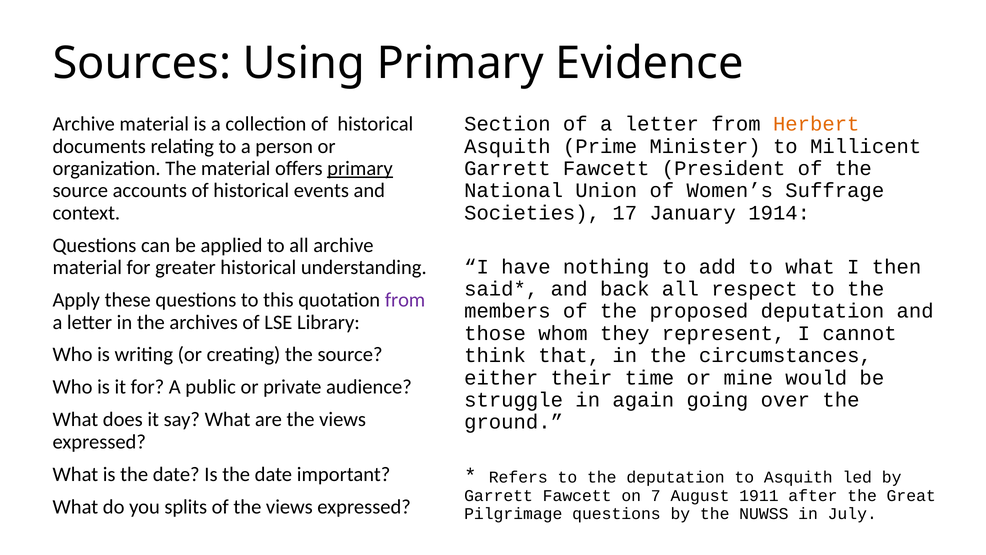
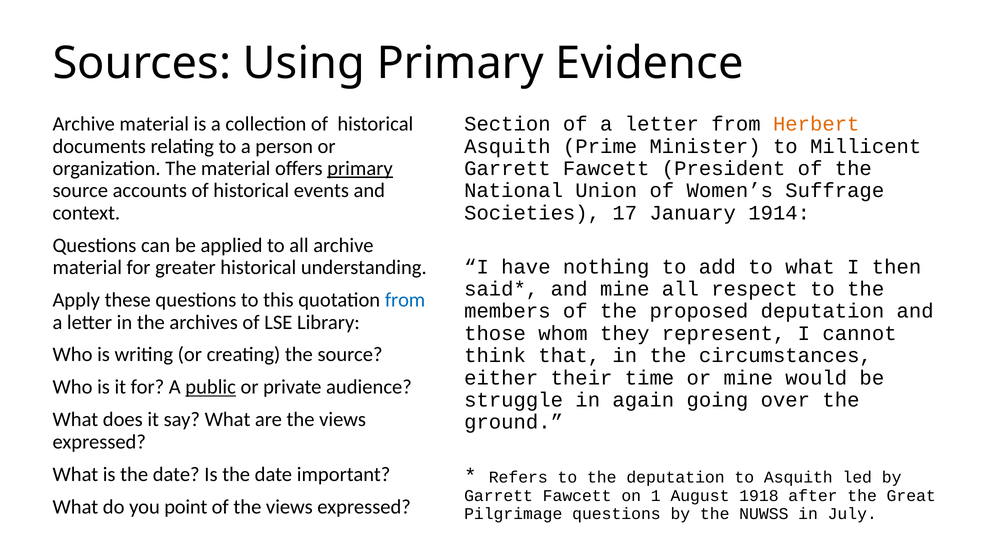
and back: back -> mine
from at (405, 300) colour: purple -> blue
public underline: none -> present
7: 7 -> 1
1911: 1911 -> 1918
splits: splits -> point
